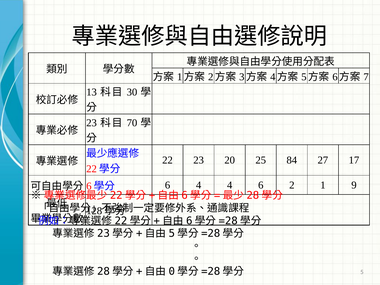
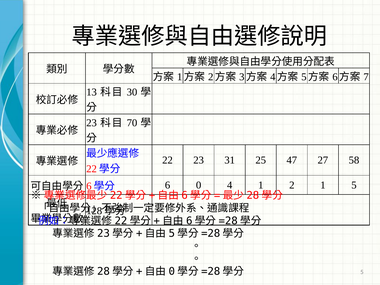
20: 20 -> 31
84: 84 -> 47
17: 17 -> 58
6 4: 4 -> 0
4 6: 6 -> 1
1 9: 9 -> 5
